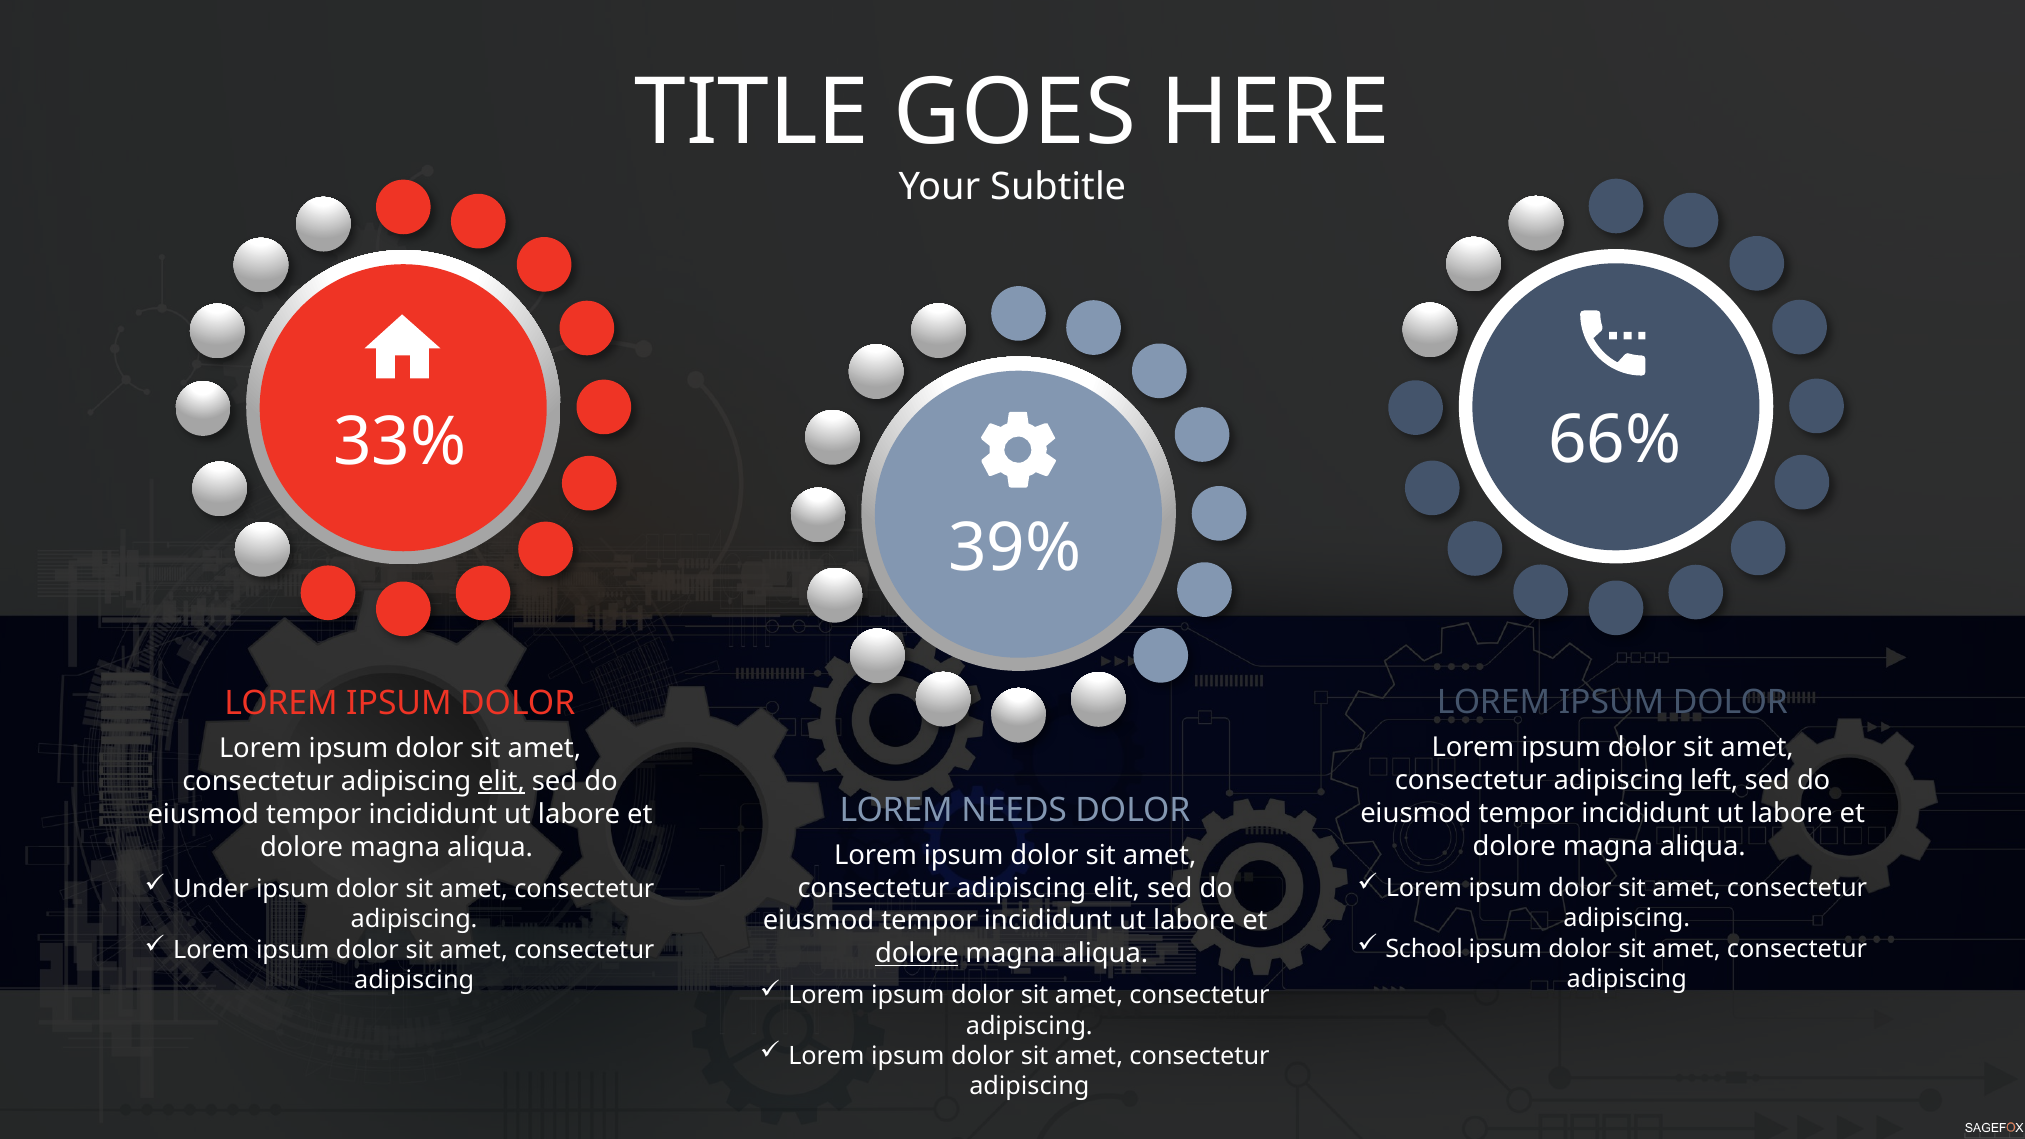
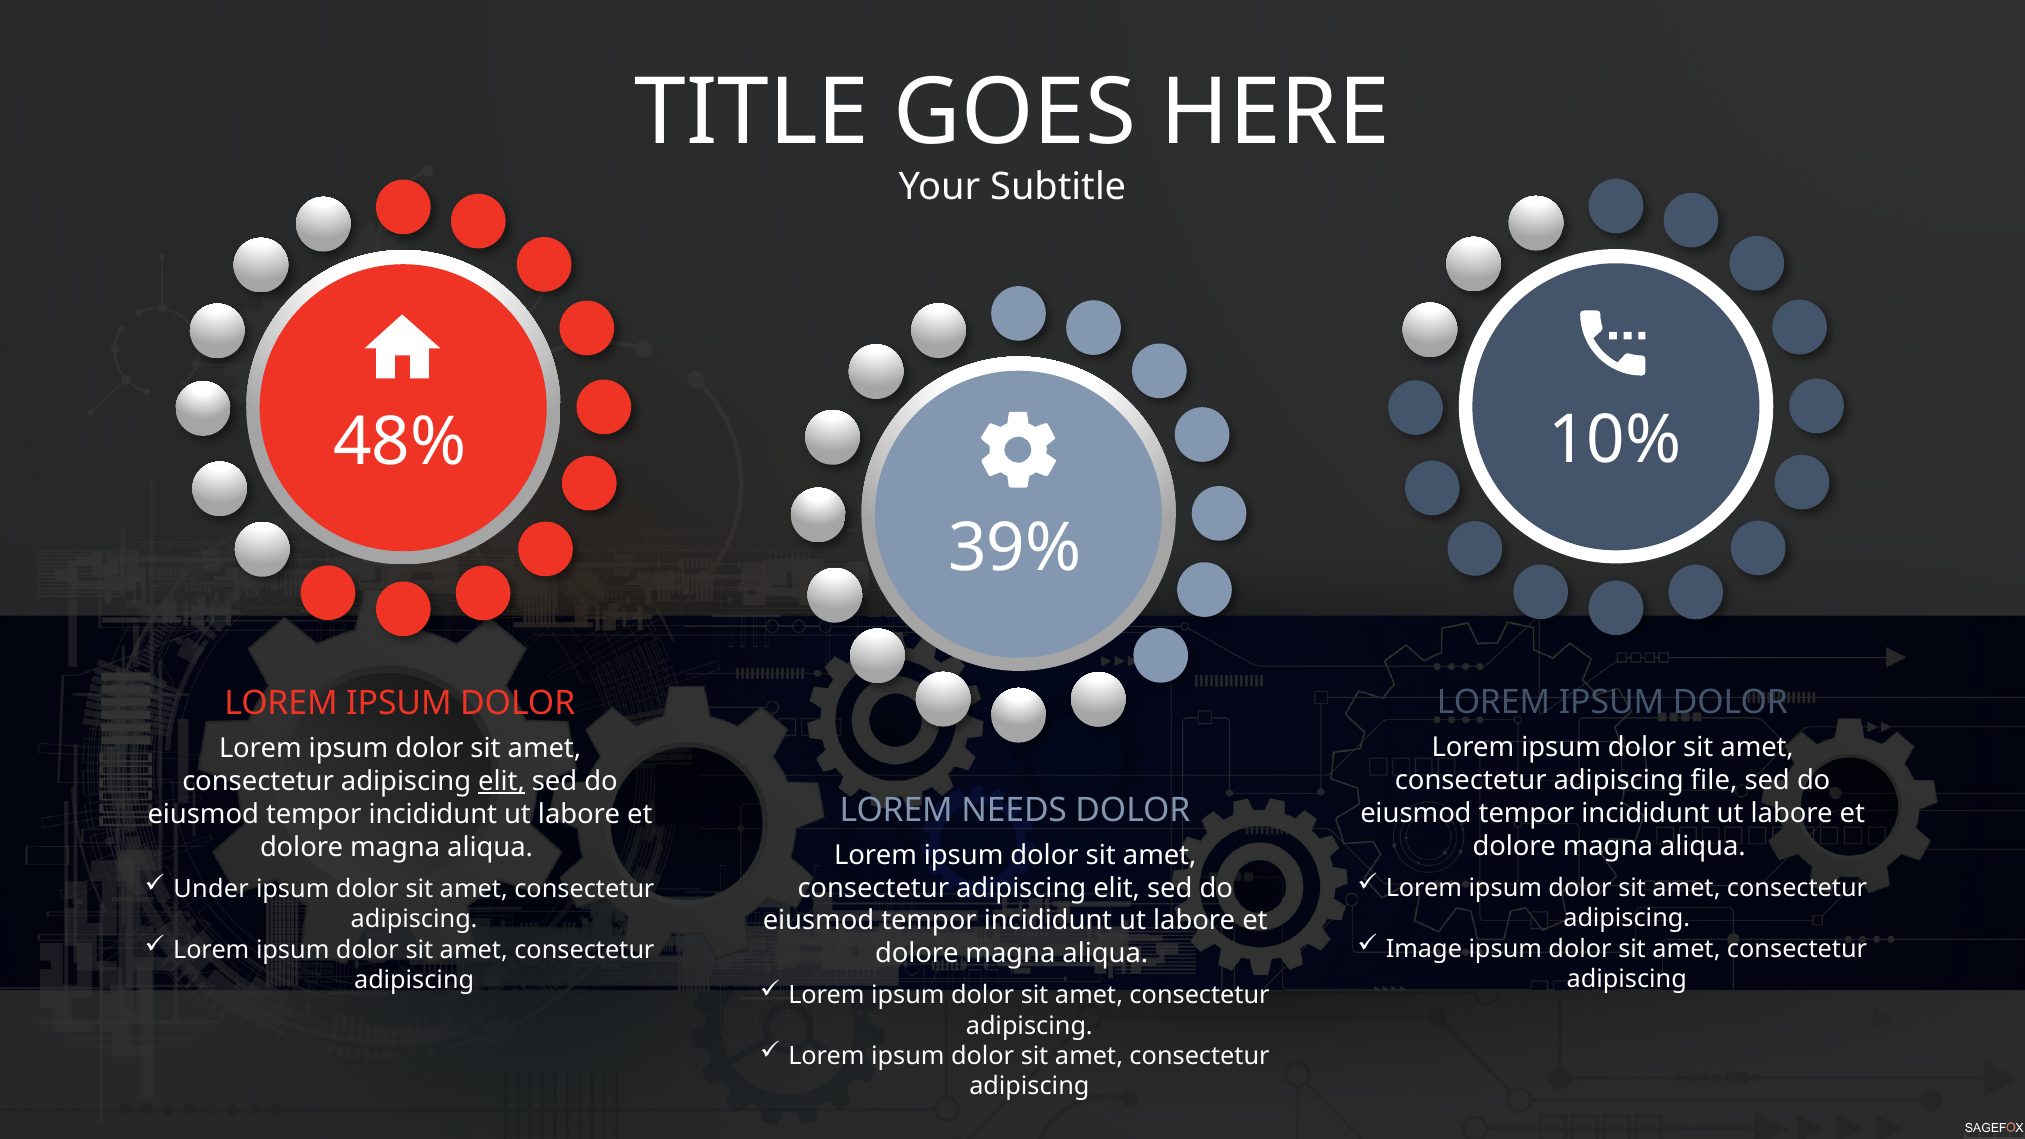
66%: 66% -> 10%
33%: 33% -> 48%
left: left -> file
School: School -> Image
dolore at (917, 954) underline: present -> none
